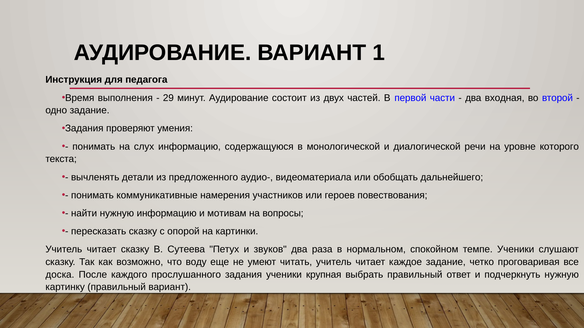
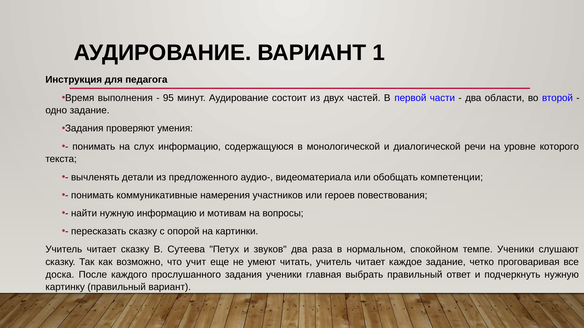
29: 29 -> 95
входная: входная -> области
дальнейшего: дальнейшего -> компетенции
воду: воду -> учит
крупная: крупная -> главная
